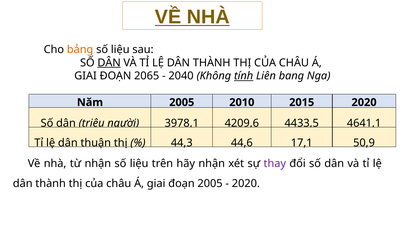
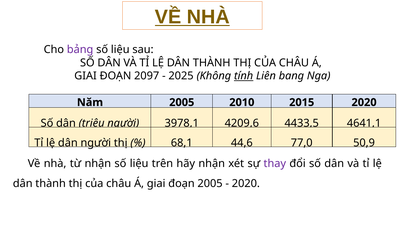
bảng colour: orange -> purple
DÂN at (109, 63) underline: present -> none
2065: 2065 -> 2097
2040: 2040 -> 2025
dân thuận: thuận -> người
44,3: 44,3 -> 68,1
17,1: 17,1 -> 77,0
